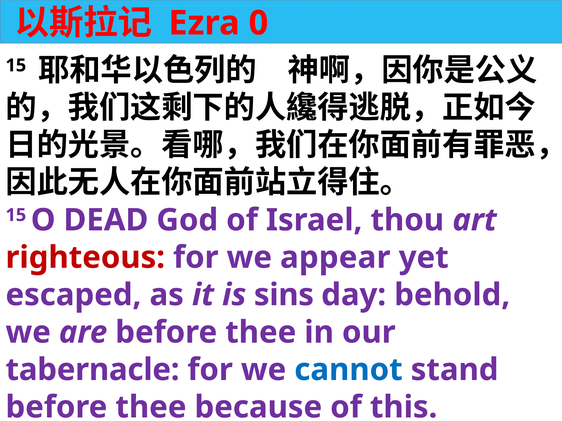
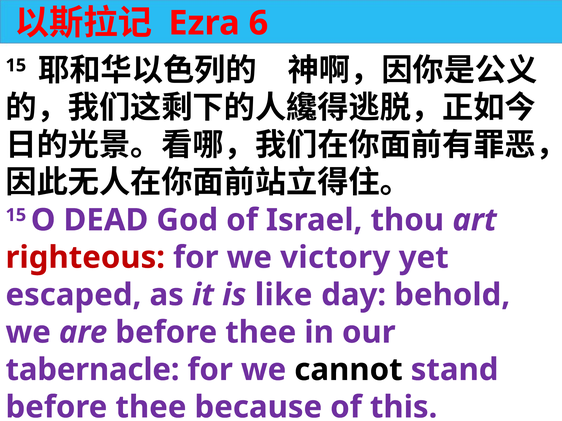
0: 0 -> 6
appear: appear -> victory
sins: sins -> like
cannot colour: blue -> black
